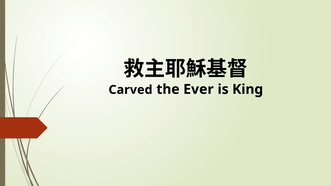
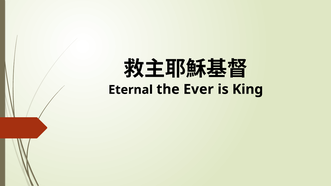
Carved: Carved -> Eternal
